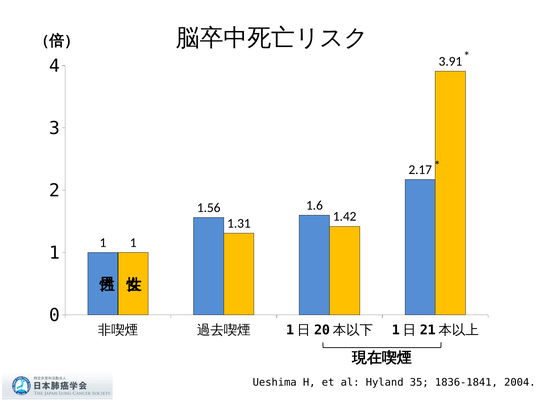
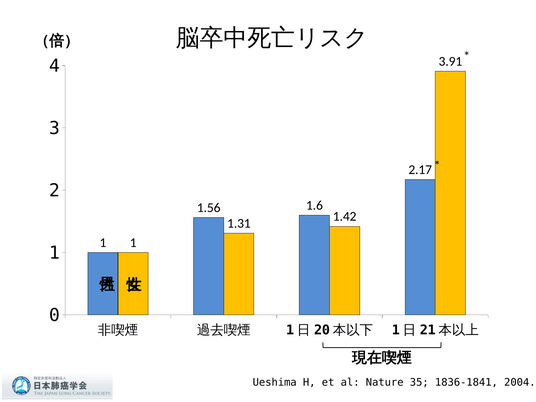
Hyland: Hyland -> Nature
